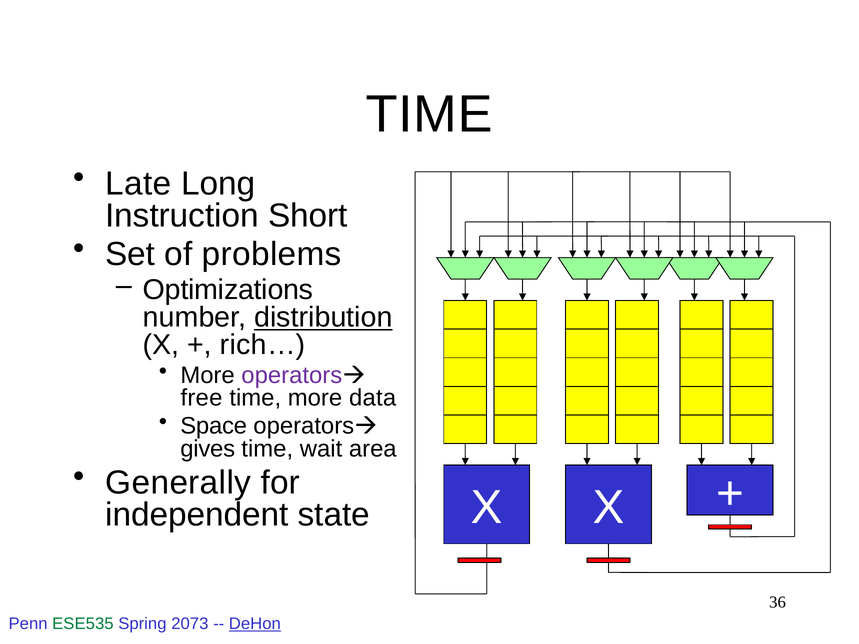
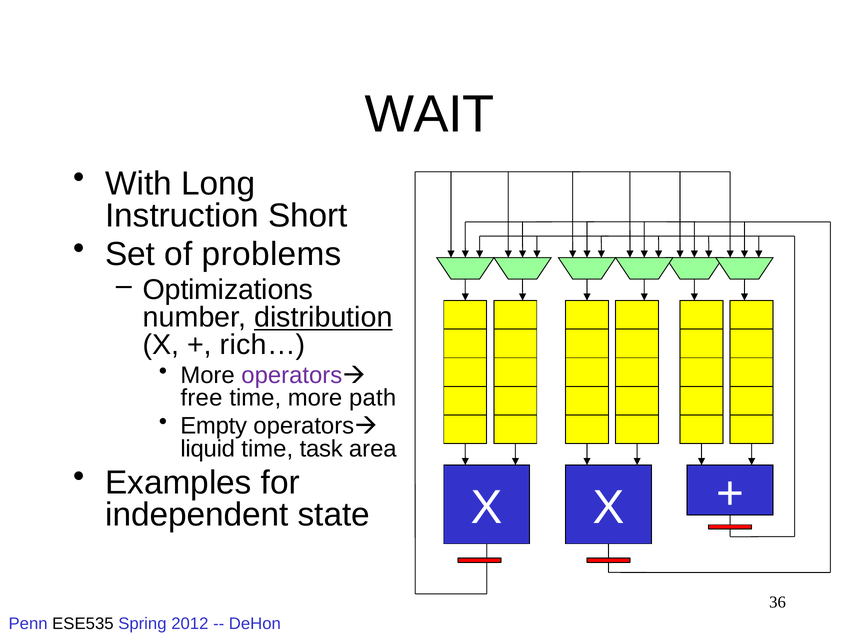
TIME at (429, 115): TIME -> WAIT
Late: Late -> With
data: data -> path
Space: Space -> Empty
gives: gives -> liquid
wait: wait -> task
Generally: Generally -> Examples
ESE535 colour: green -> black
2073: 2073 -> 2012
DeHon underline: present -> none
